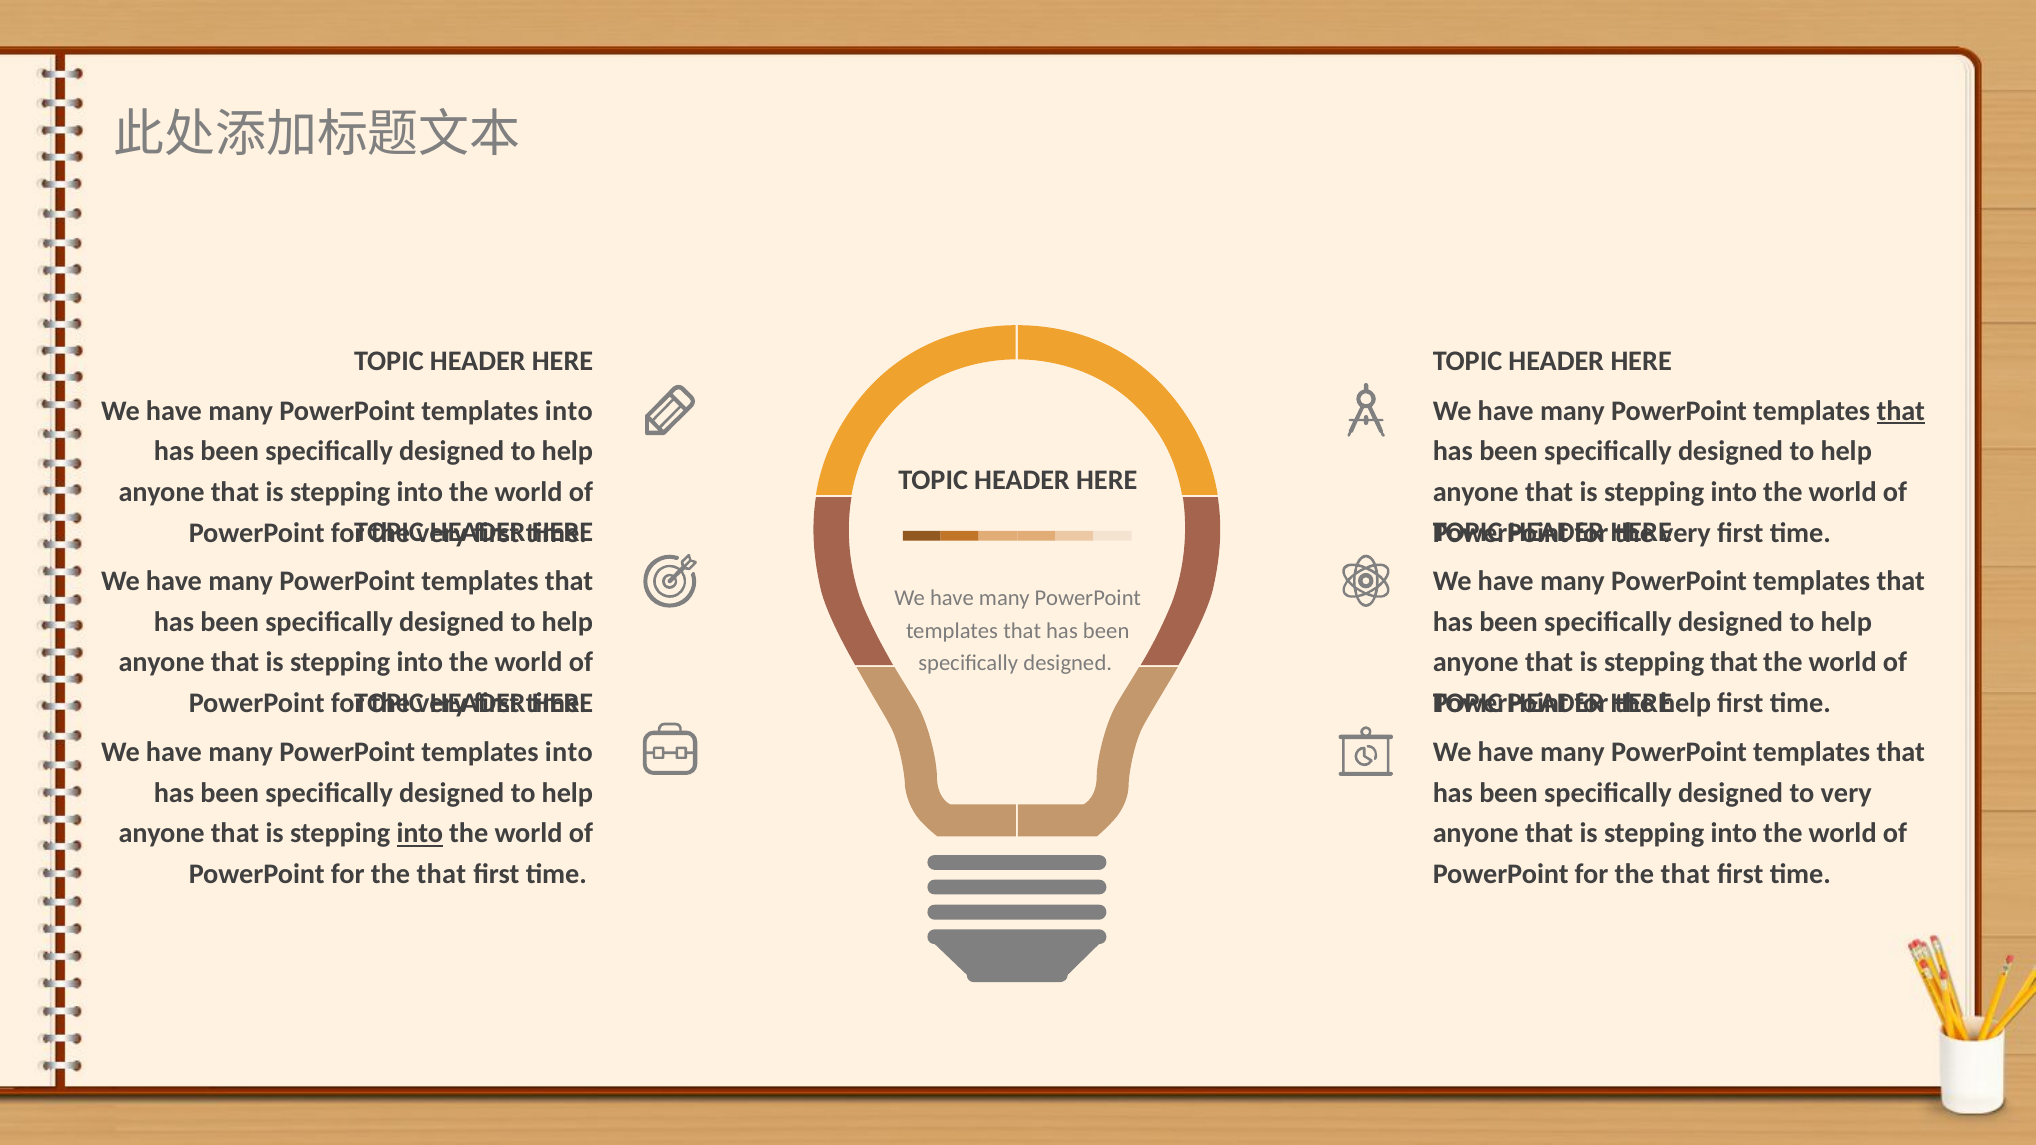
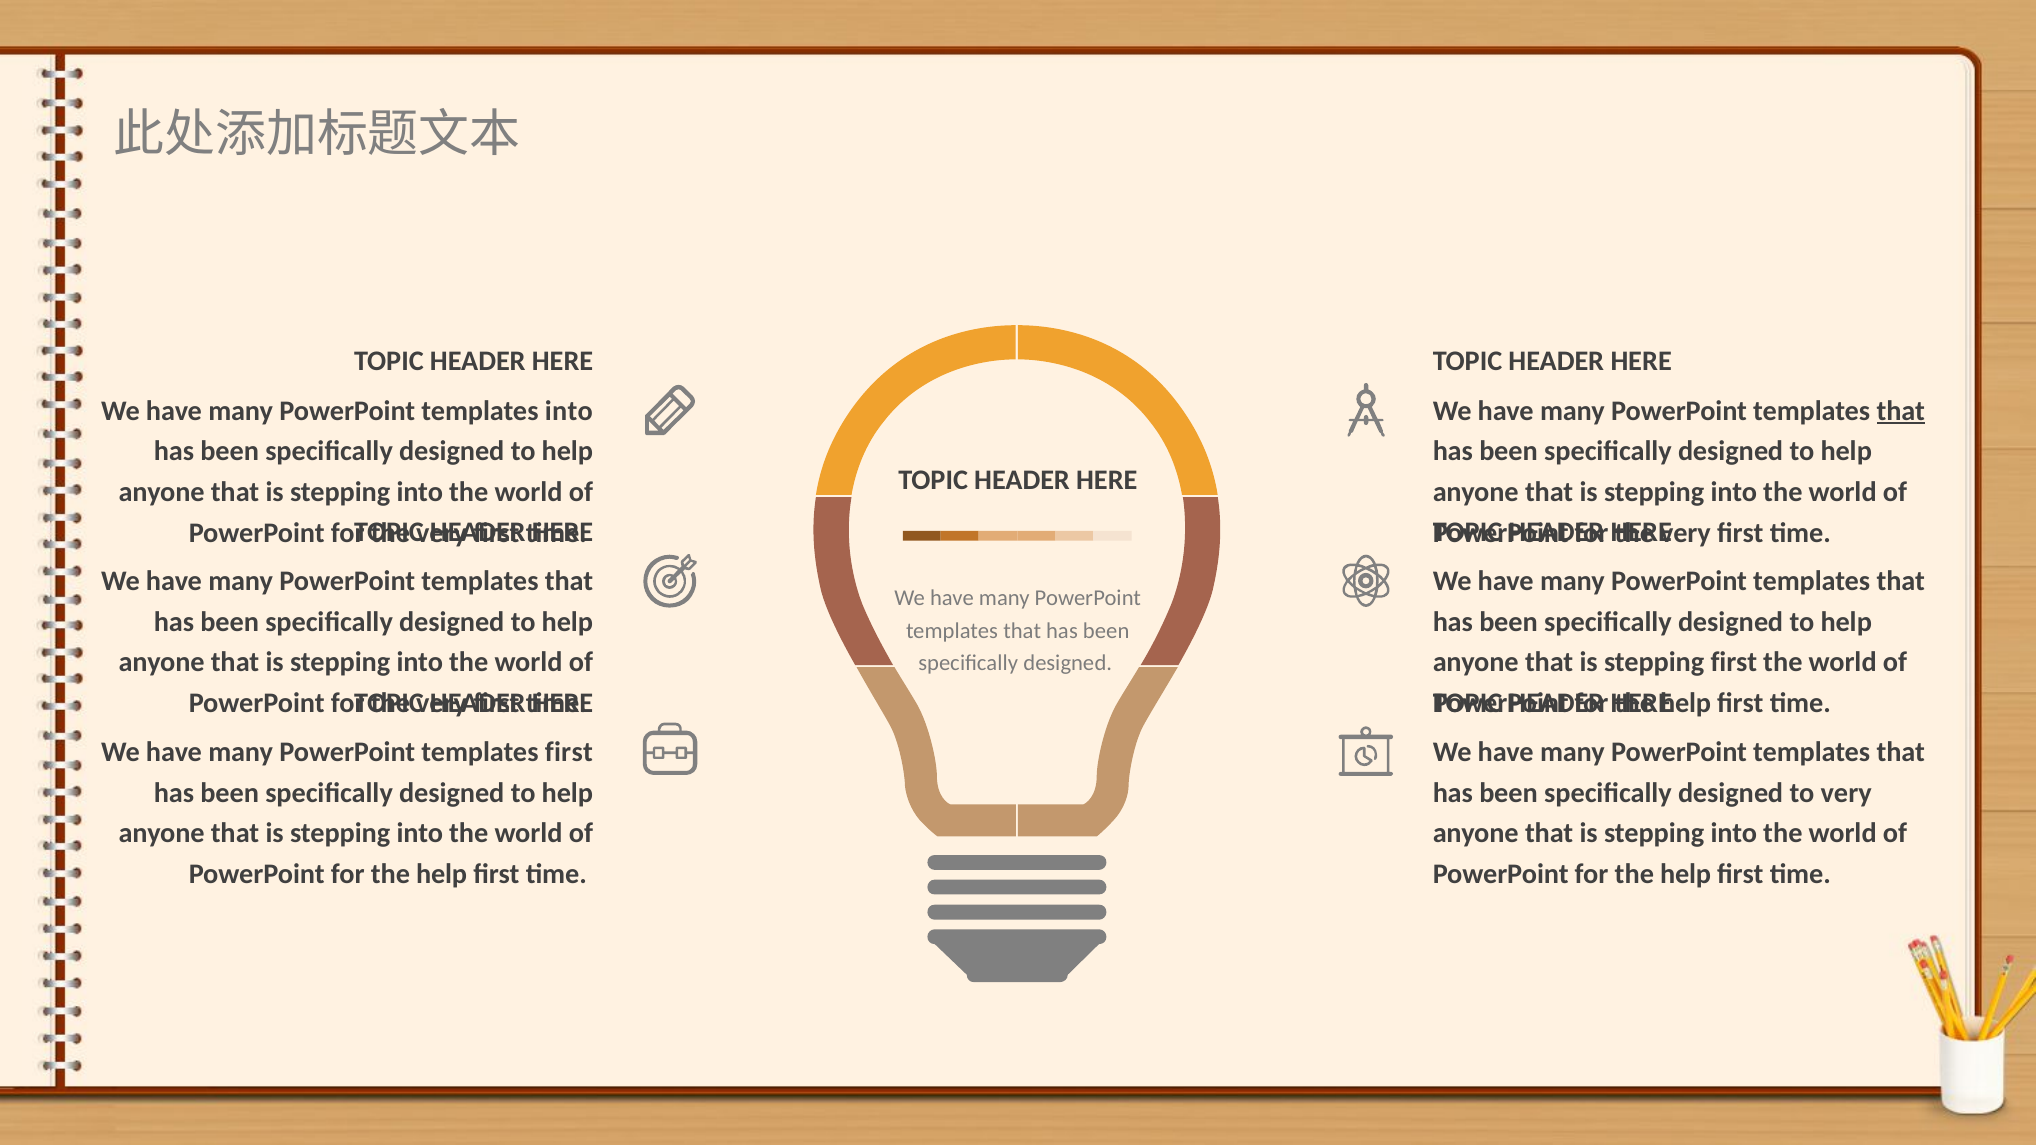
stepping that: that -> first
into at (569, 752): into -> first
into at (420, 834) underline: present -> none
that at (441, 875): that -> help
that at (1685, 875): that -> help
